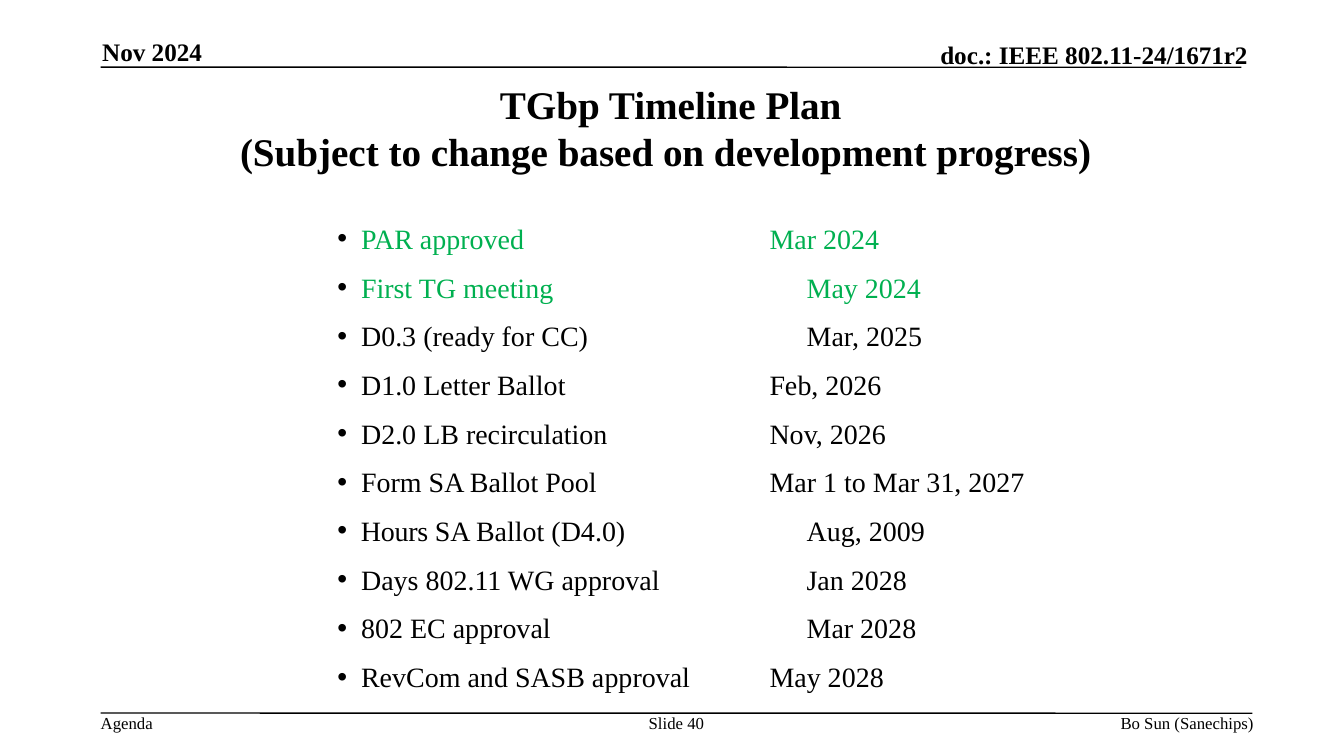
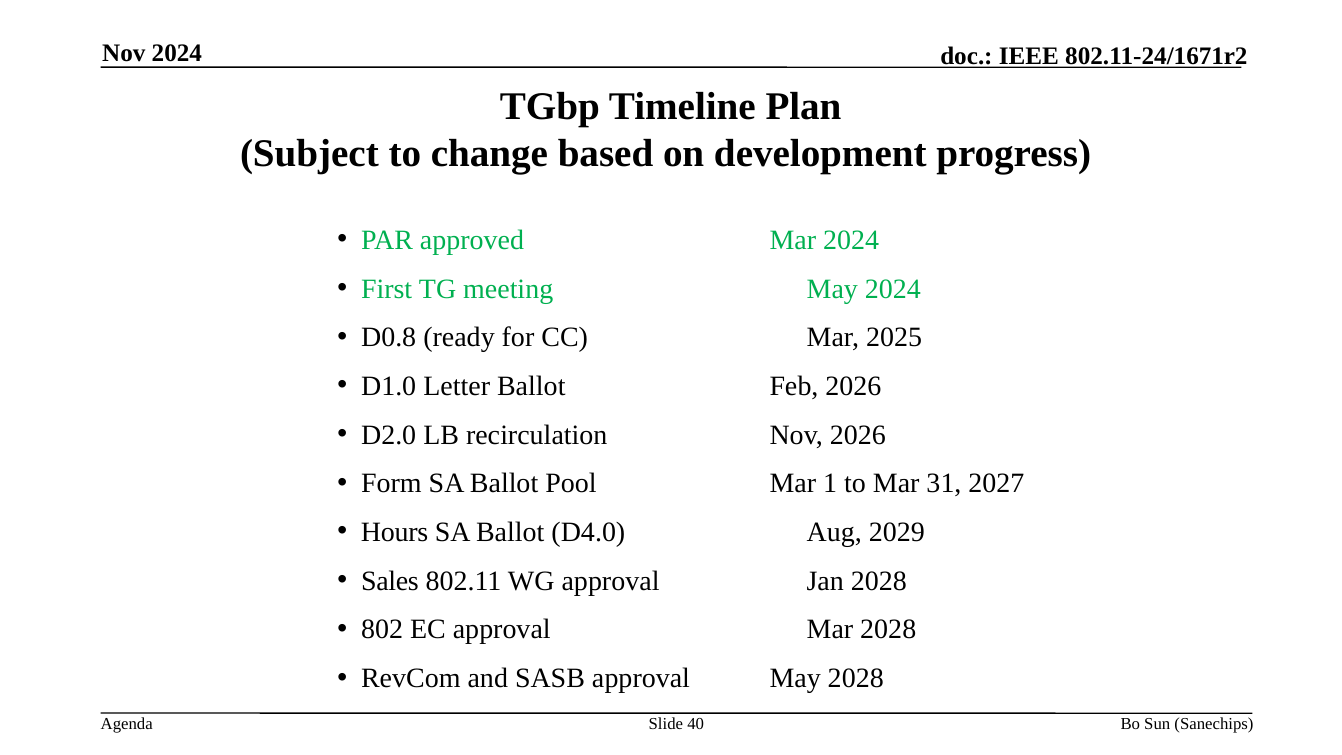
D0.3: D0.3 -> D0.8
2009: 2009 -> 2029
Days: Days -> Sales
